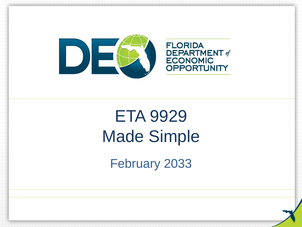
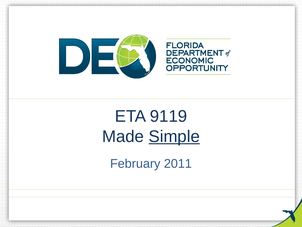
9929: 9929 -> 9119
Simple underline: none -> present
2033: 2033 -> 2011
